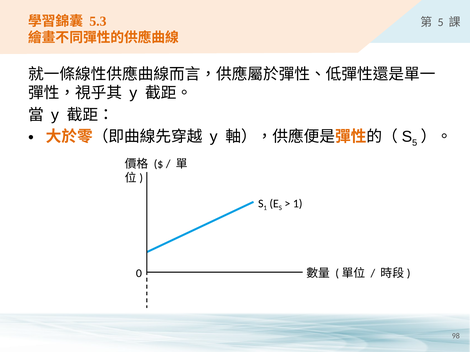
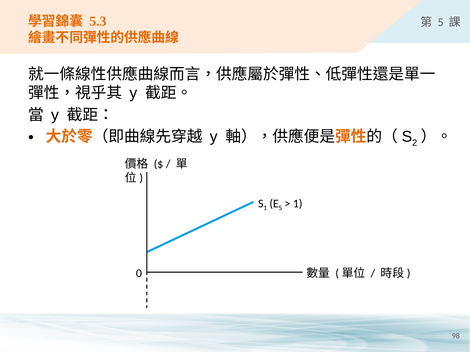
5 at (415, 143): 5 -> 2
